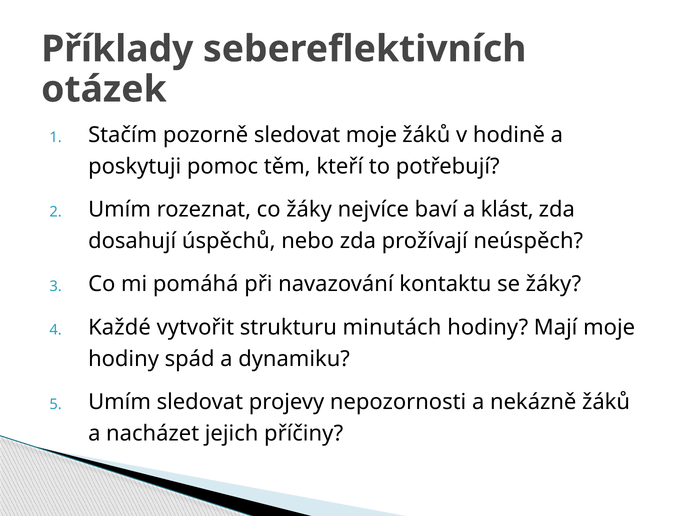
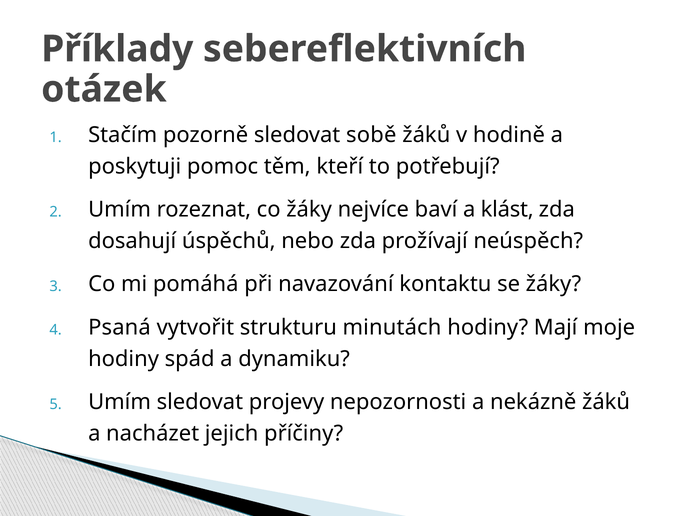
sledovat moje: moje -> sobě
Každé: Každé -> Psaná
